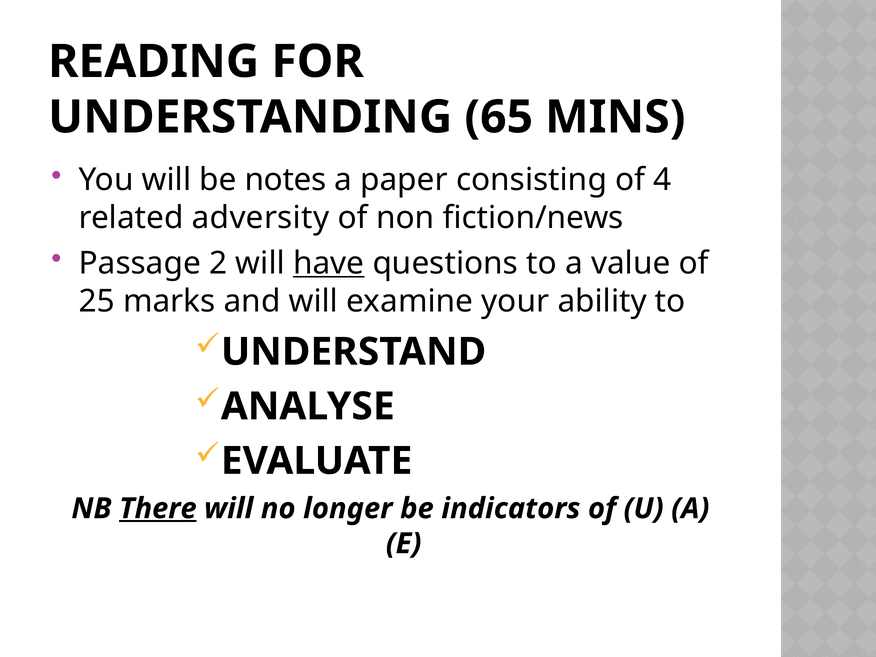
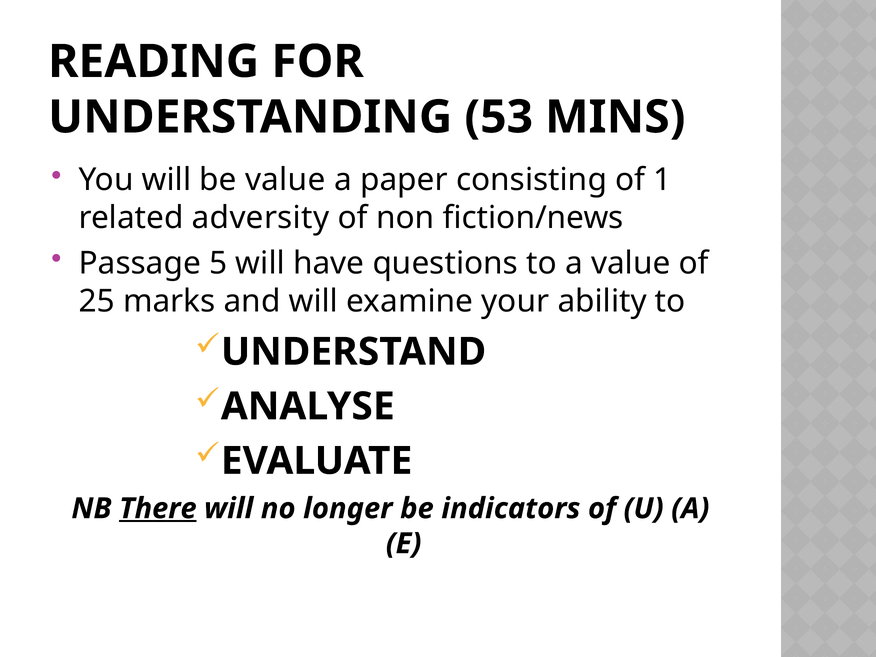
65: 65 -> 53
be notes: notes -> value
4: 4 -> 1
2: 2 -> 5
have underline: present -> none
